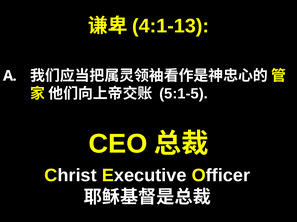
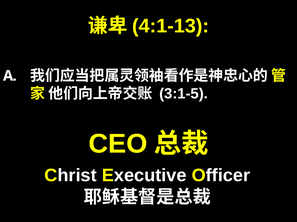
5:1-5: 5:1-5 -> 3:1-5
